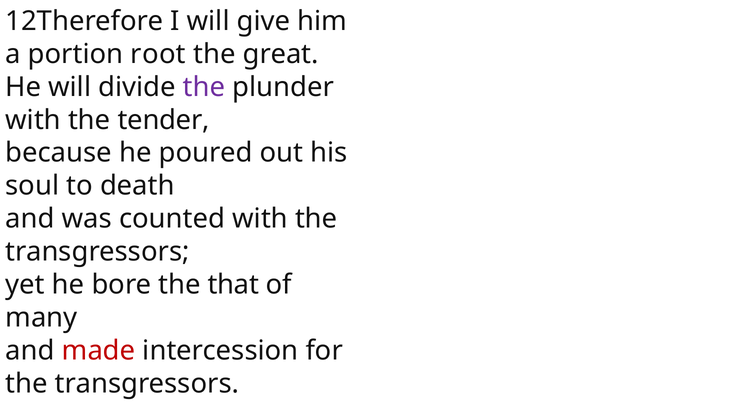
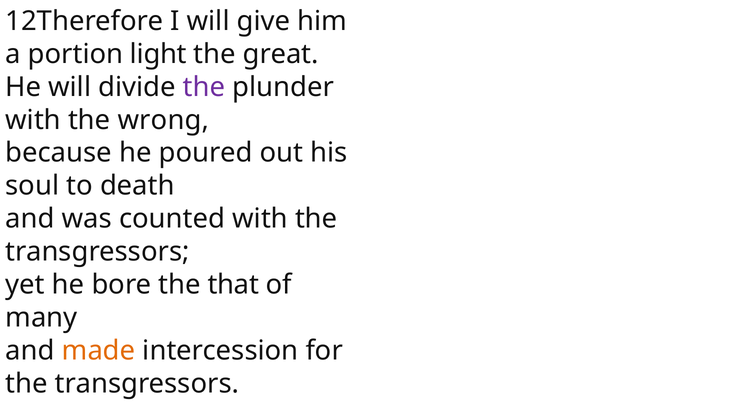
root: root -> light
tender: tender -> wrong
made colour: red -> orange
